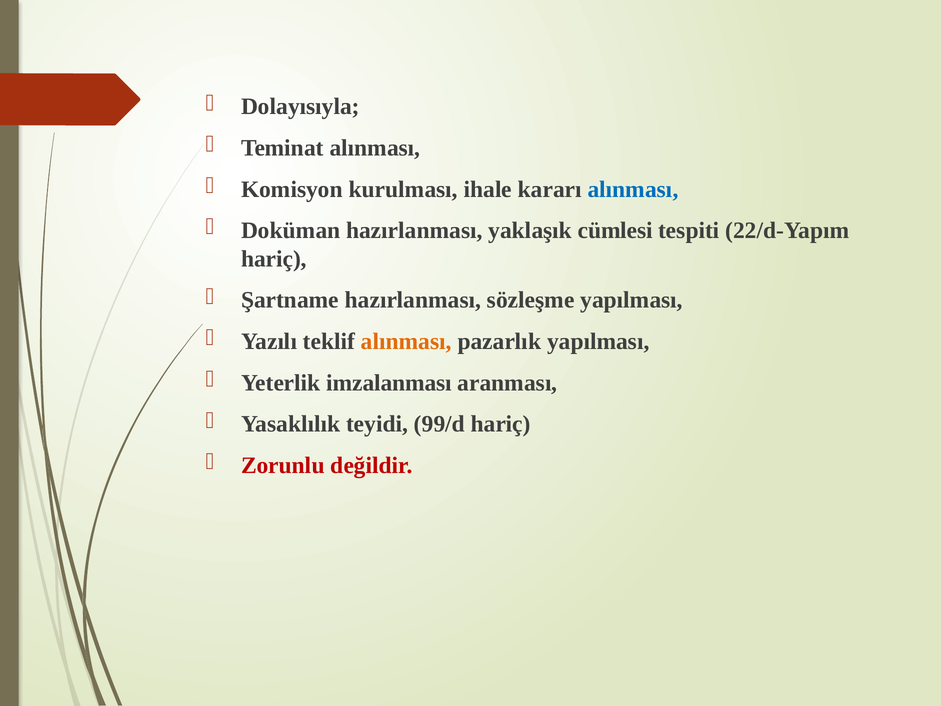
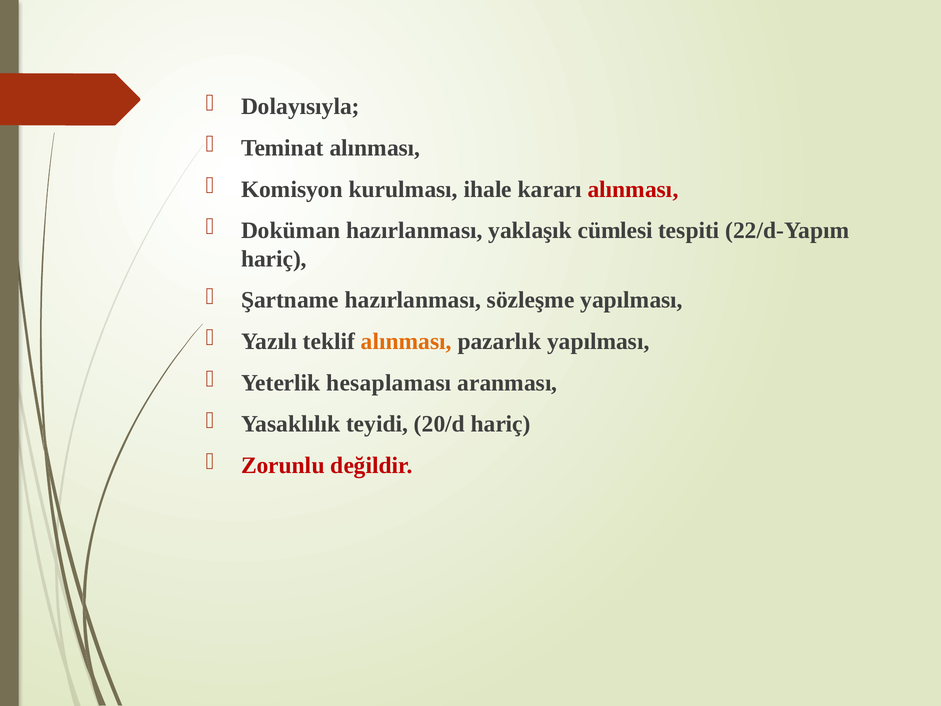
alınması at (633, 189) colour: blue -> red
imzalanması: imzalanması -> hesaplaması
99/d: 99/d -> 20/d
